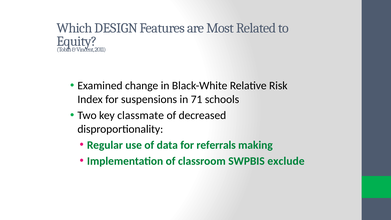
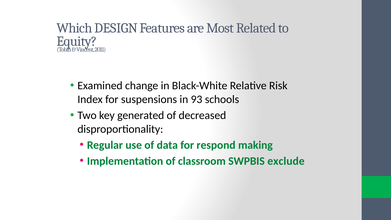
71: 71 -> 93
classmate: classmate -> generated
referrals: referrals -> respond
